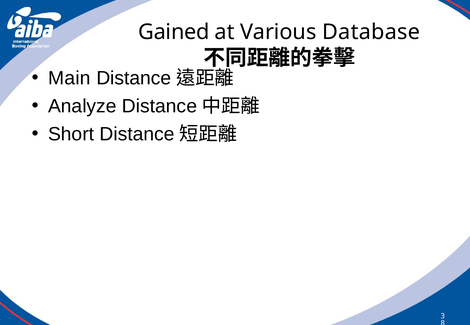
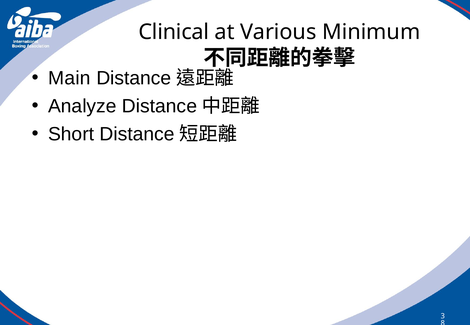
Gained: Gained -> Clinical
Database: Database -> Minimum
